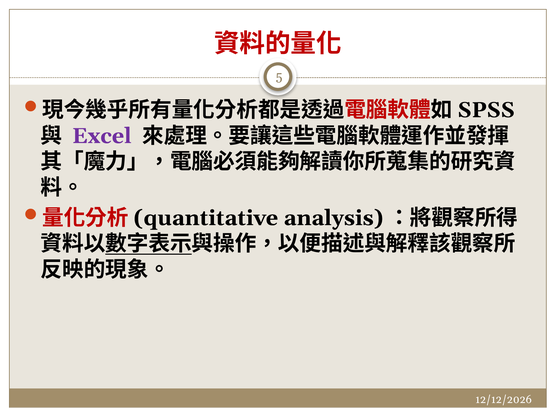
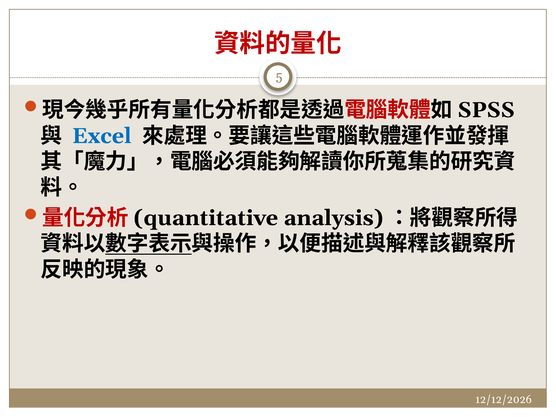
Excel colour: purple -> blue
